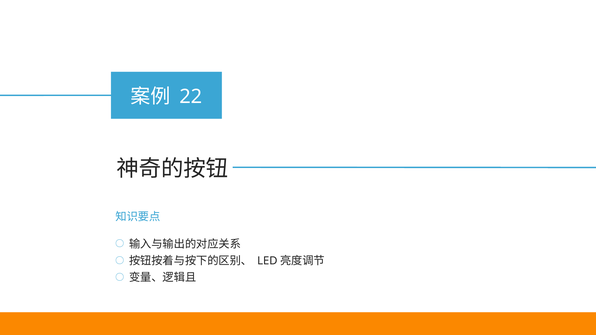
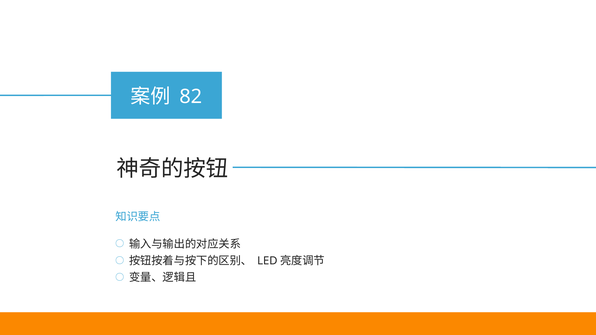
22: 22 -> 82
